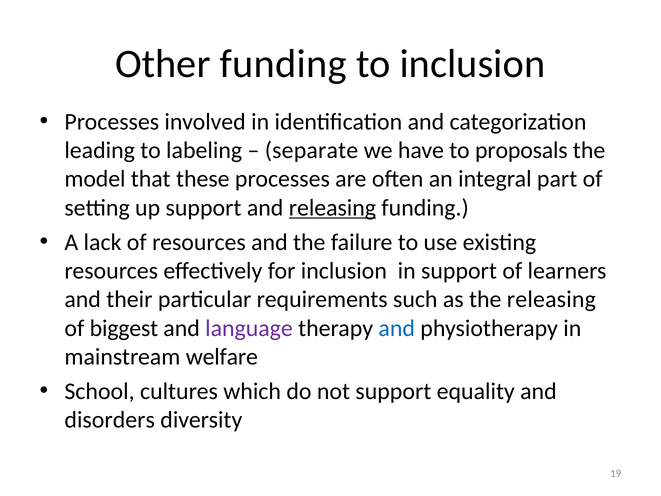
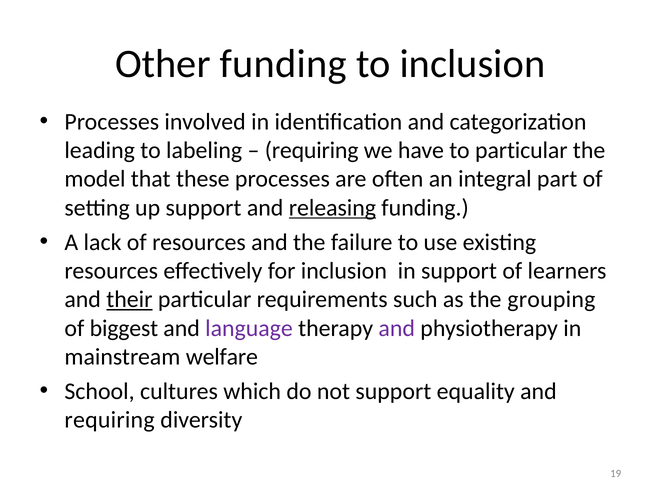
separate at (311, 150): separate -> requiring
to proposals: proposals -> particular
their underline: none -> present
the releasing: releasing -> grouping
and at (397, 328) colour: blue -> purple
disorders at (110, 420): disorders -> requiring
